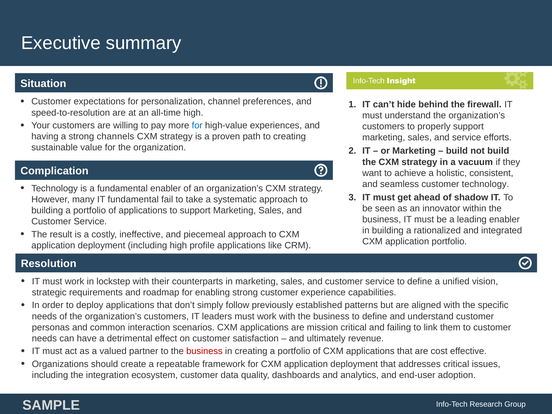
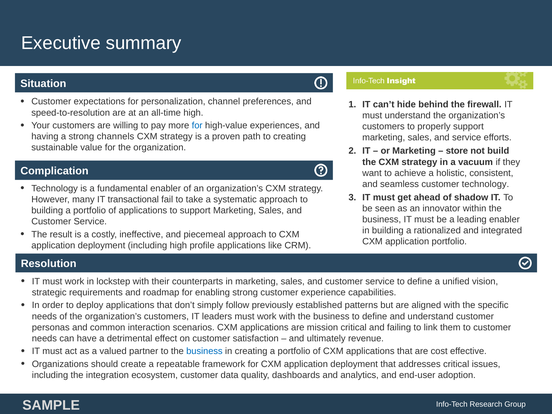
build at (457, 151): build -> store
IT fundamental: fundamental -> transactional
business at (204, 351) colour: red -> blue
